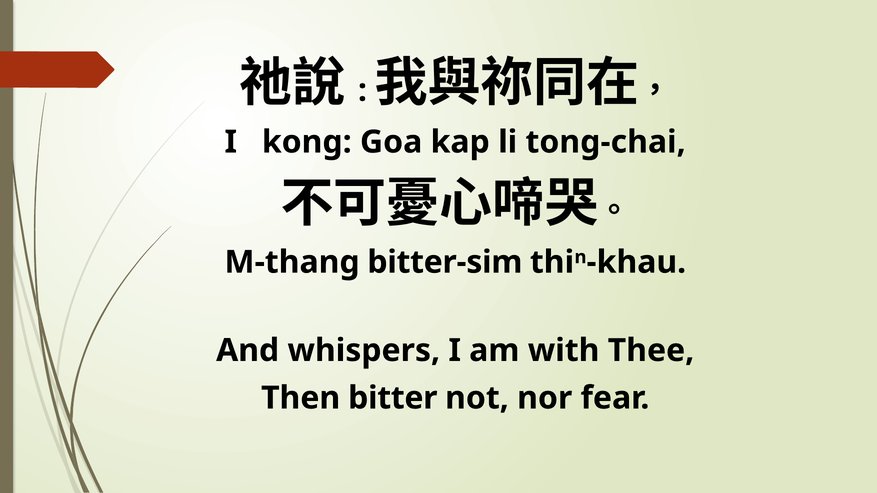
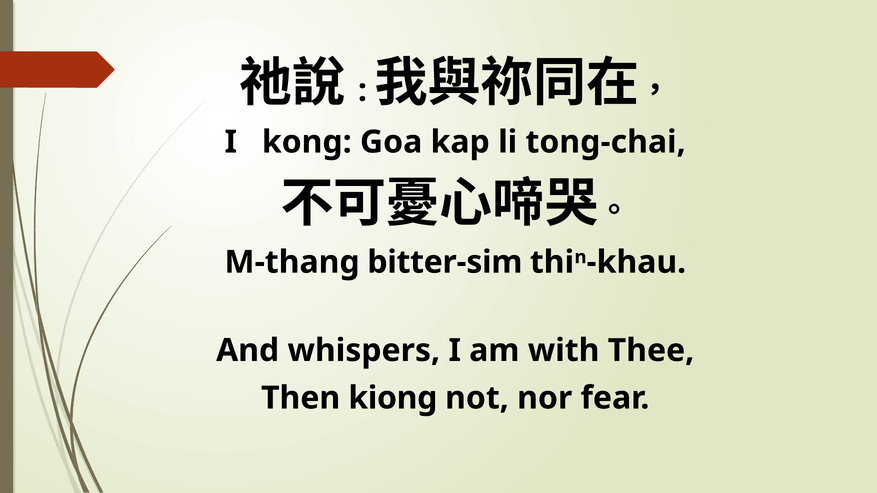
bitter: bitter -> kiong
